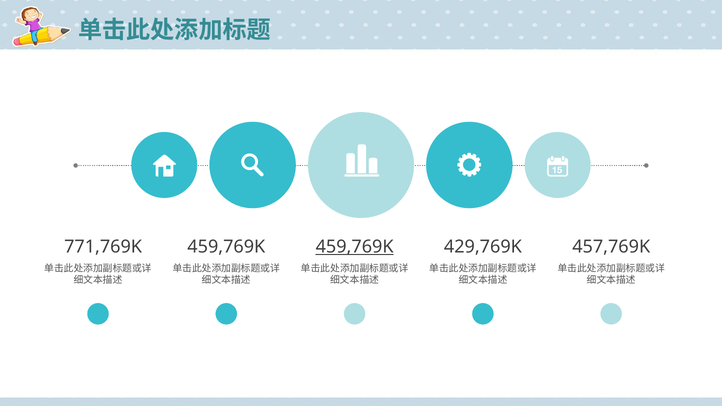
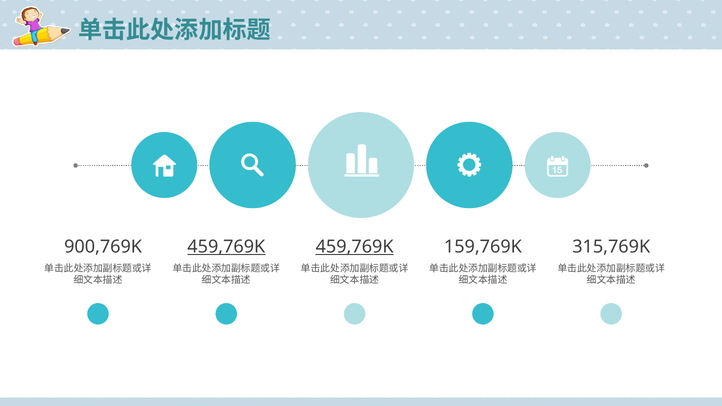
771,769K: 771,769K -> 900,769K
459,769K at (226, 247) underline: none -> present
429,769K: 429,769K -> 159,769K
457,769K: 457,769K -> 315,769K
